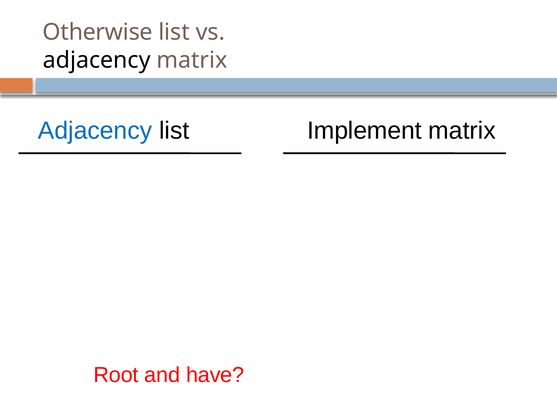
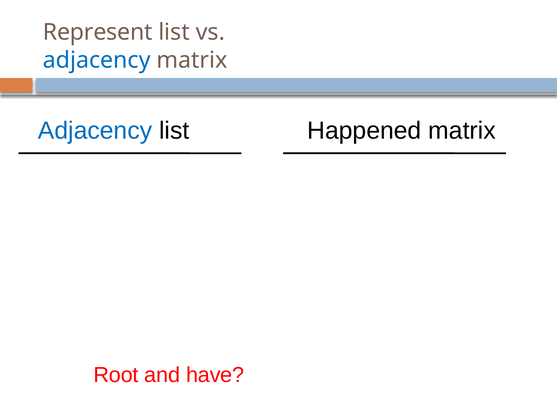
Otherwise: Otherwise -> Represent
adjacency at (97, 60) colour: black -> blue
Implement: Implement -> Happened
